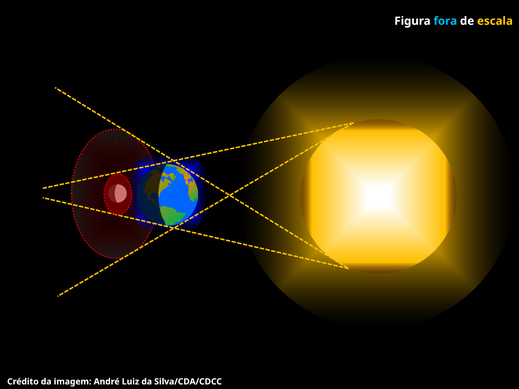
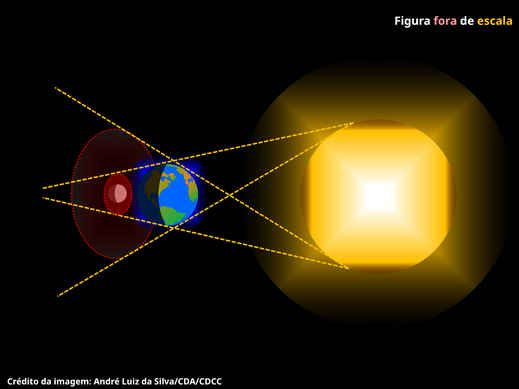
fora colour: light blue -> pink
